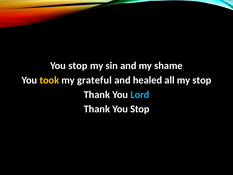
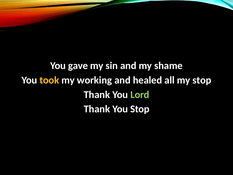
stop at (78, 66): stop -> gave
grateful: grateful -> working
Lord colour: light blue -> light green
